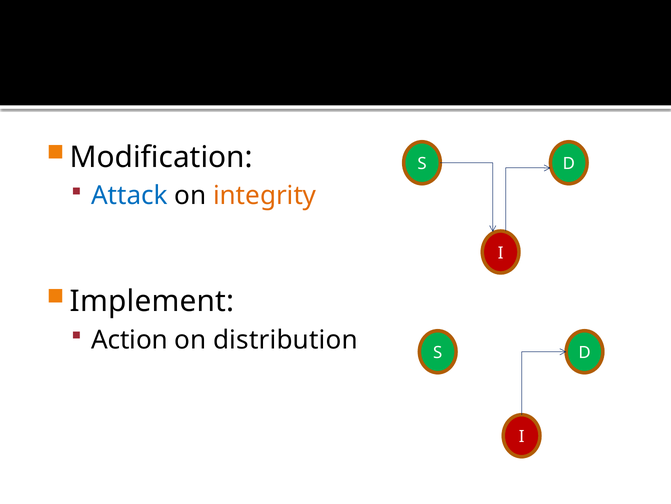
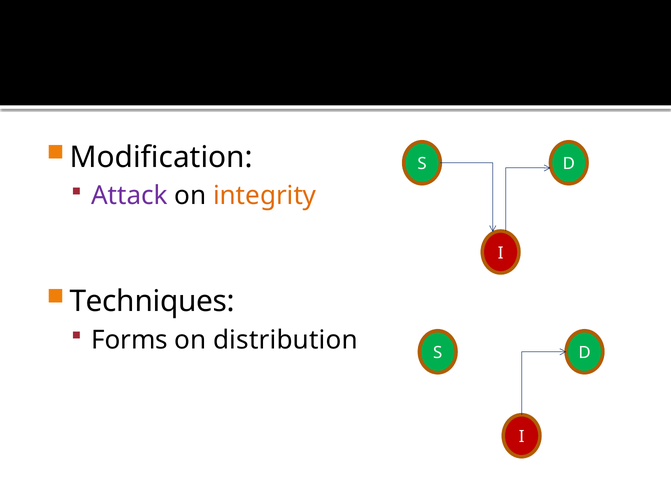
Attack colour: blue -> purple
Implement: Implement -> Techniques
Action: Action -> Forms
